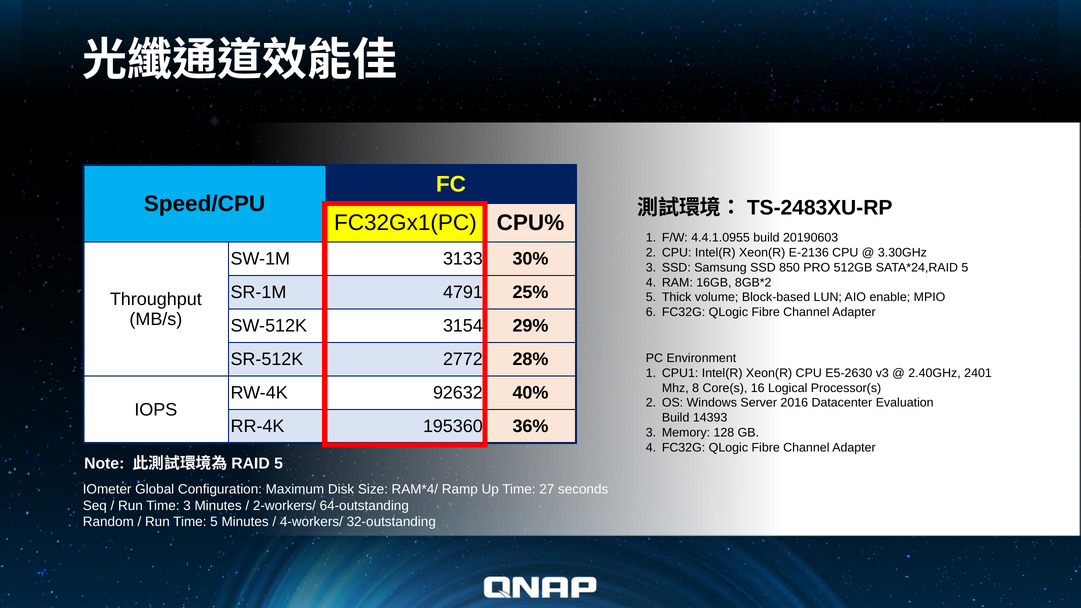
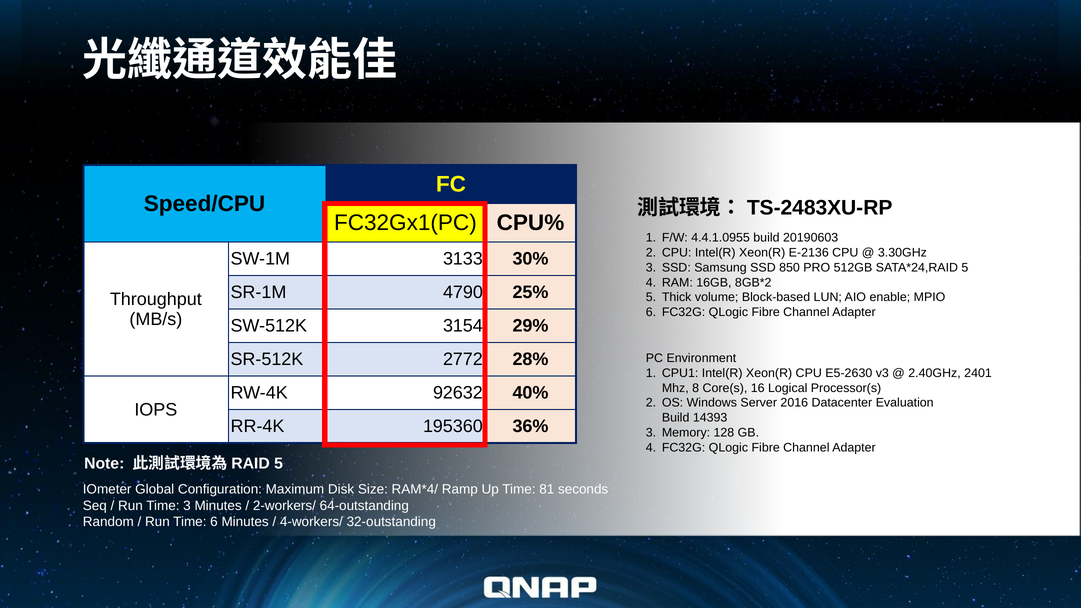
4791: 4791 -> 4790
27: 27 -> 81
Time 5: 5 -> 6
